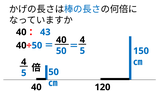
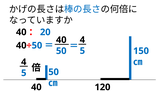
43: 43 -> 20
